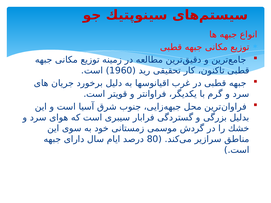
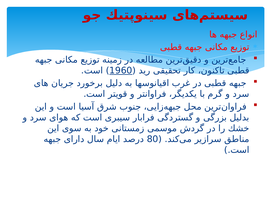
1960 underline: none -> present
